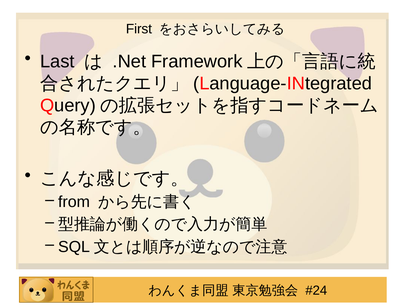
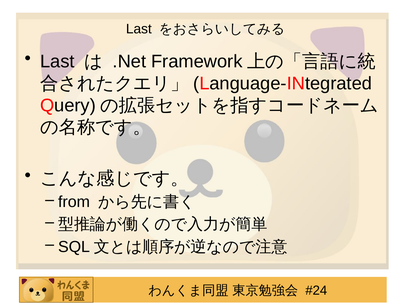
First at (139, 29): First -> Last
